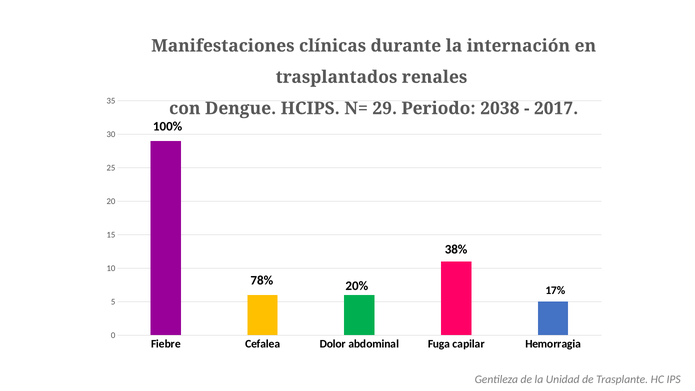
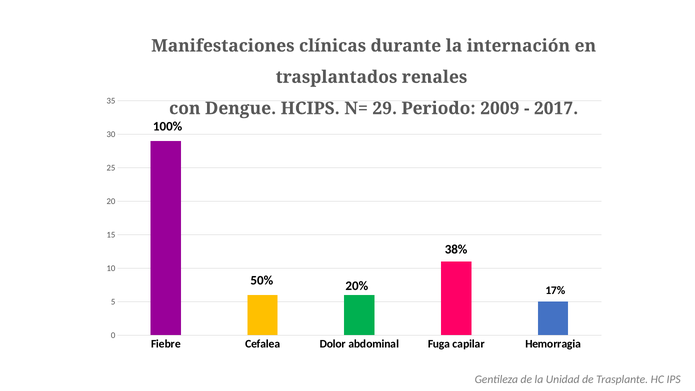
2038: 2038 -> 2009
78%: 78% -> 50%
